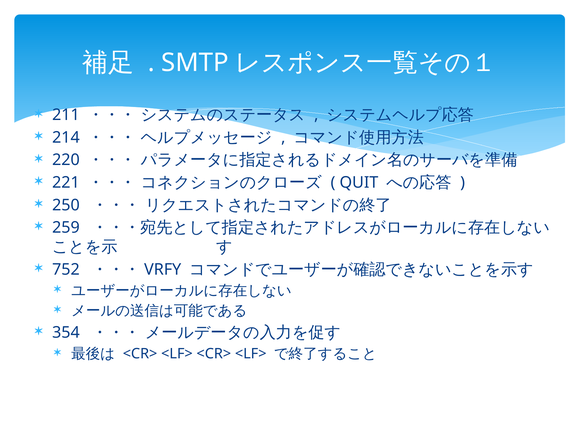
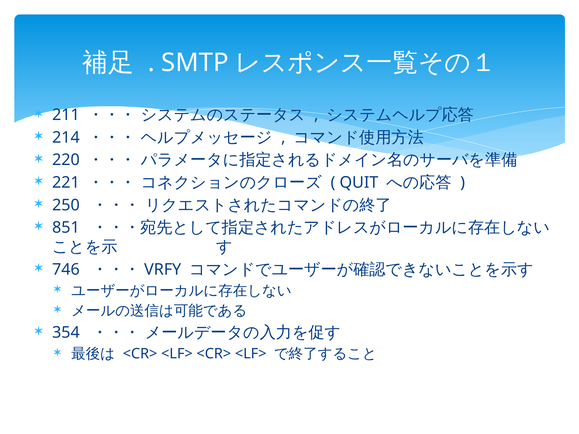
259: 259 -> 851
752: 752 -> 746
